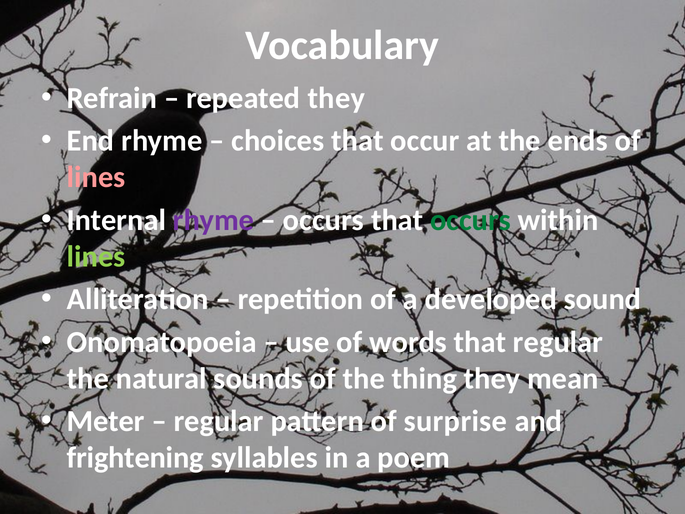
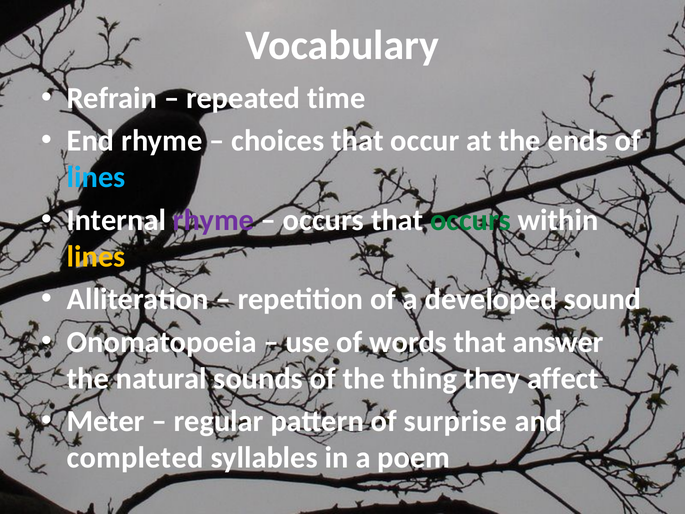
repeated they: they -> time
lines at (96, 177) colour: pink -> light blue
lines at (96, 257) colour: light green -> yellow
that regular: regular -> answer
mean: mean -> affect
frightening: frightening -> completed
